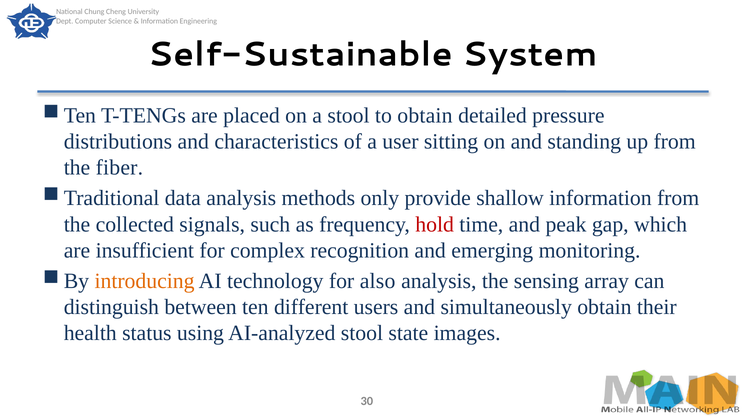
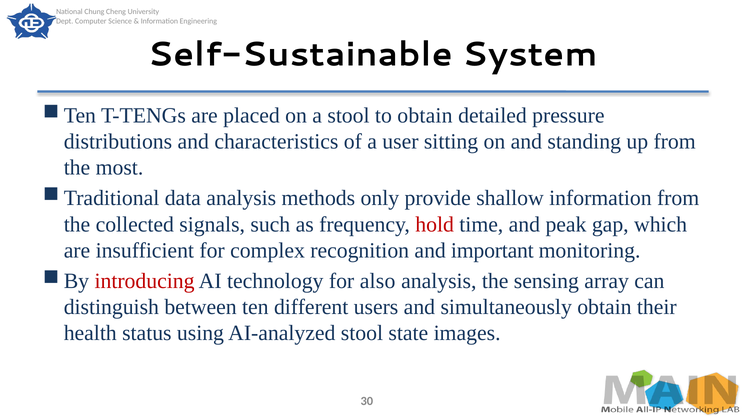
fiber: fiber -> most
emerging: emerging -> important
introducing colour: orange -> red
